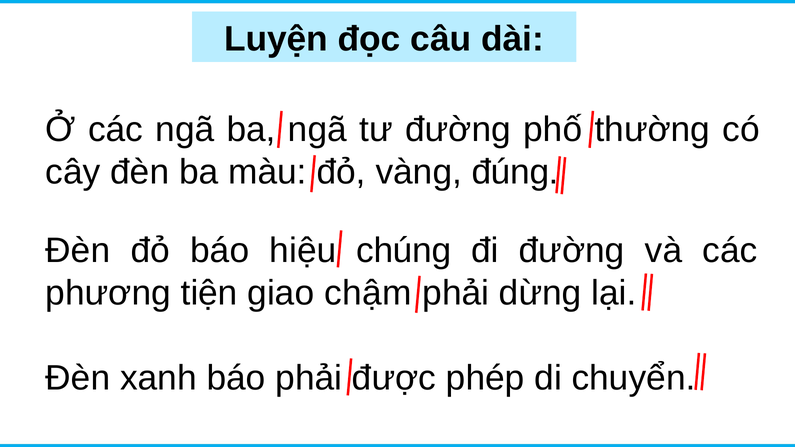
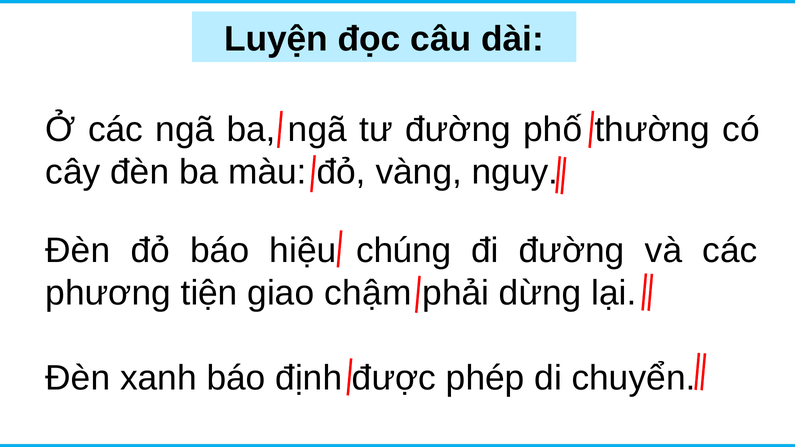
đúng: đúng -> nguy
báo phải: phải -> định
